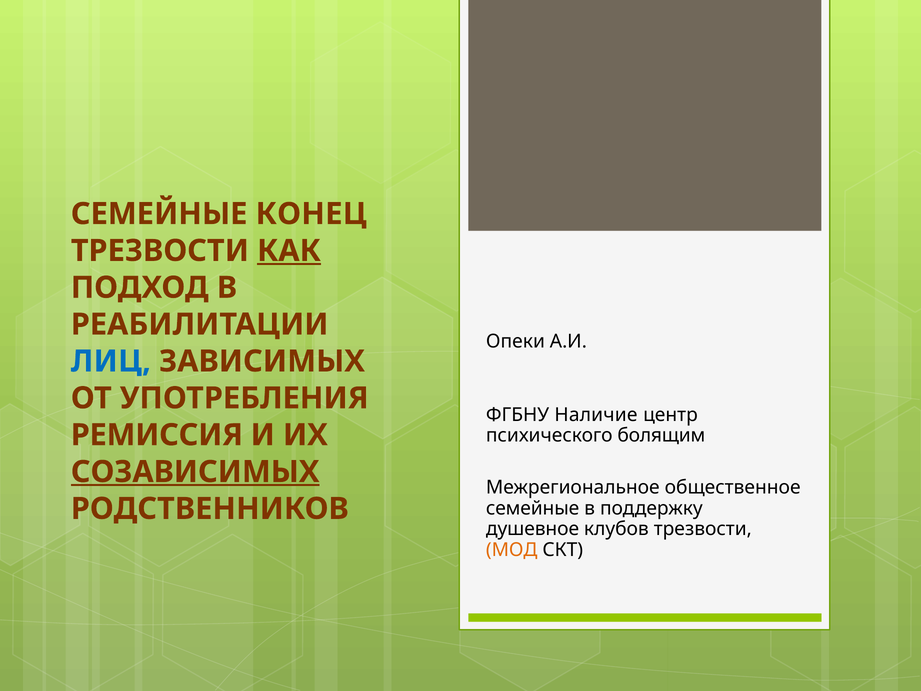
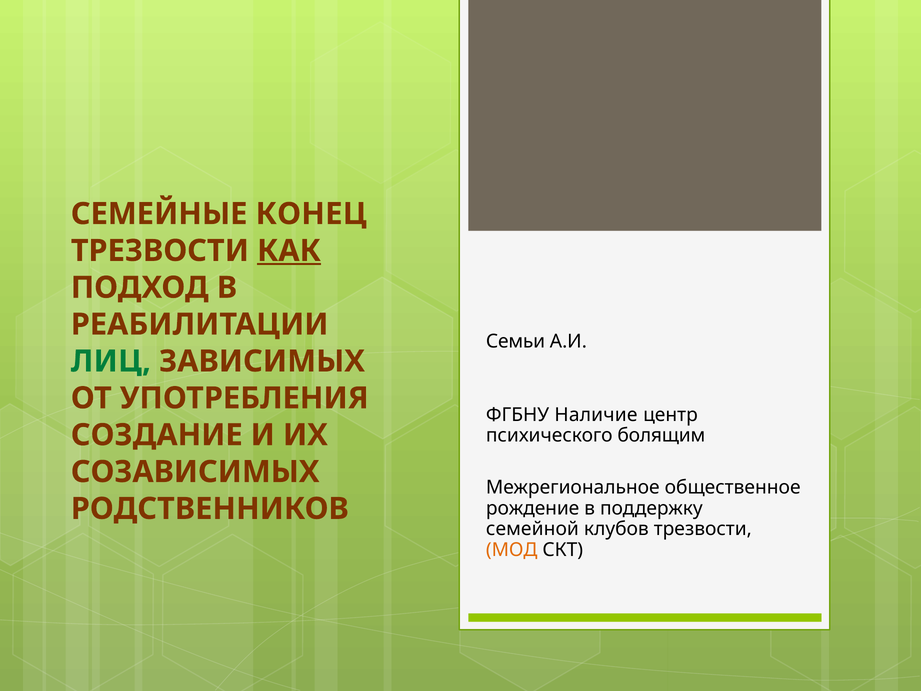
Опеки: Опеки -> Семьи
ЛИЦ colour: blue -> green
РЕМИССИЯ: РЕМИССИЯ -> СОЗДАНИЕ
СОЗАВИСИМЫХ underline: present -> none
семейные at (533, 508): семейные -> рождение
душевное: душевное -> семейной
